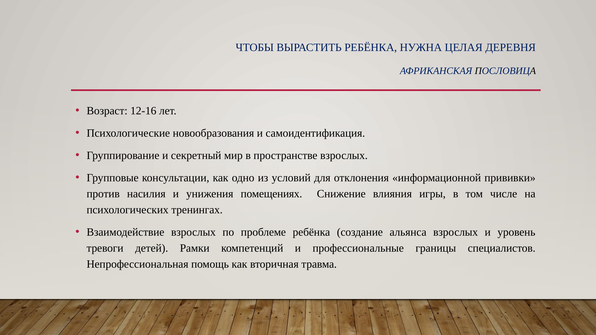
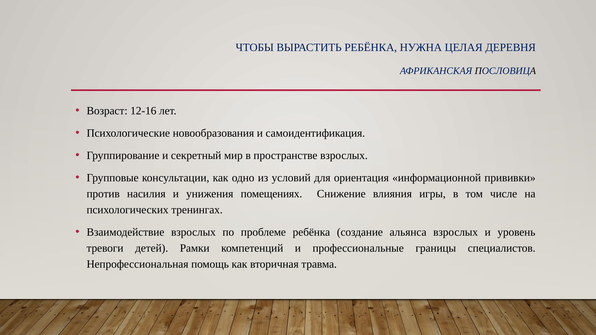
отклонения: отклонения -> ориентация
